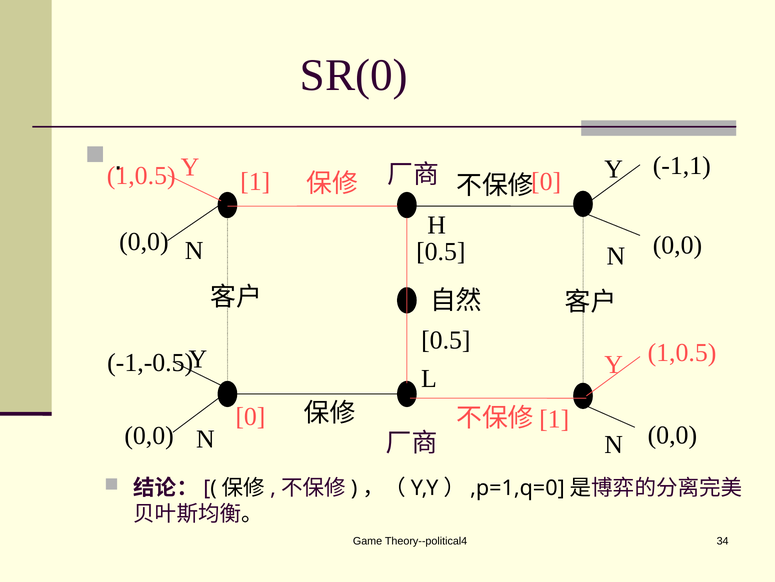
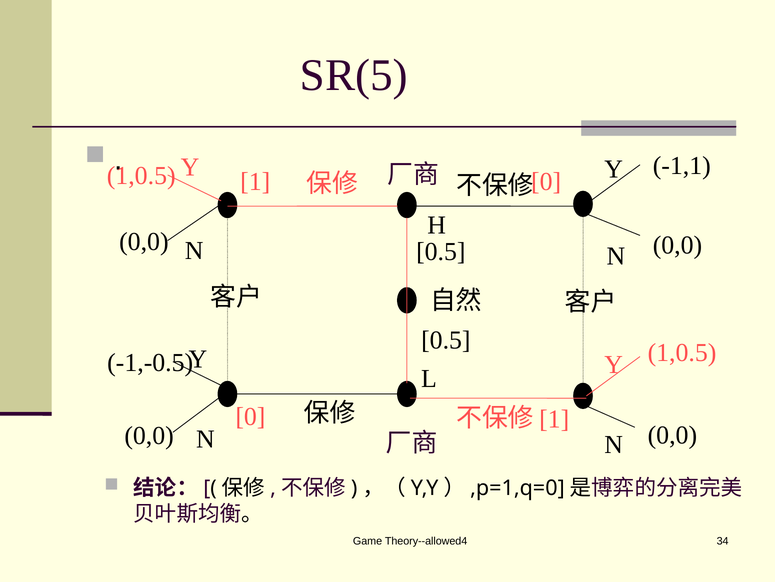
SR(0: SR(0 -> SR(5
Theory--political4: Theory--political4 -> Theory--allowed4
